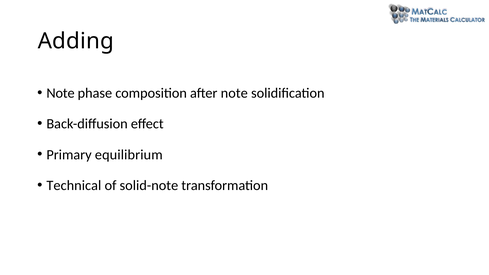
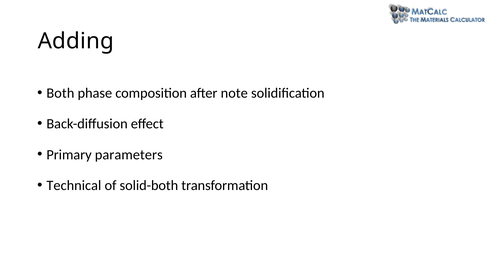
Note at (61, 93): Note -> Both
equilibrium: equilibrium -> parameters
solid-note: solid-note -> solid-both
